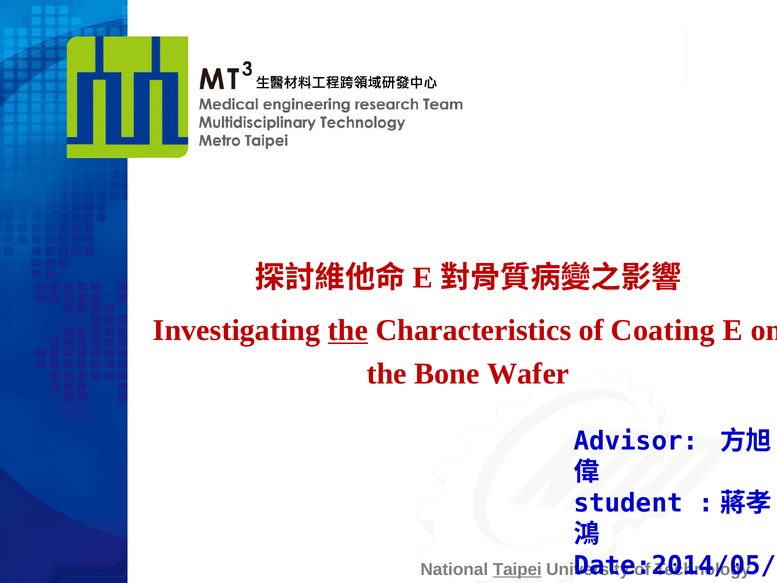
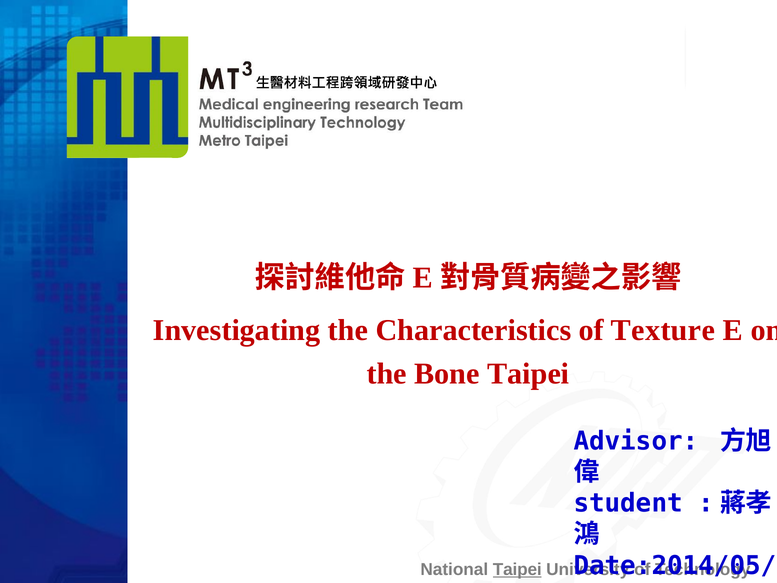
the at (348, 330) underline: present -> none
Coating: Coating -> Texture
Bone Wafer: Wafer -> Taipei
